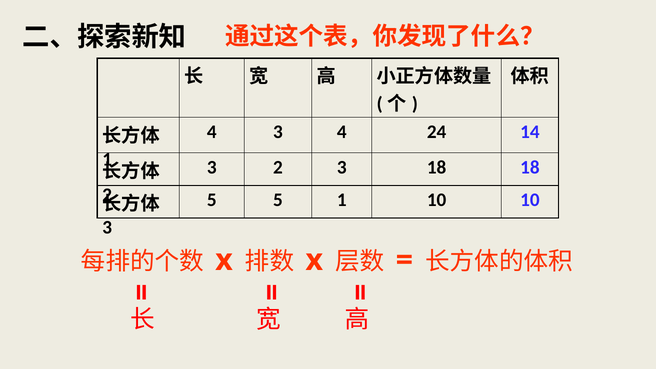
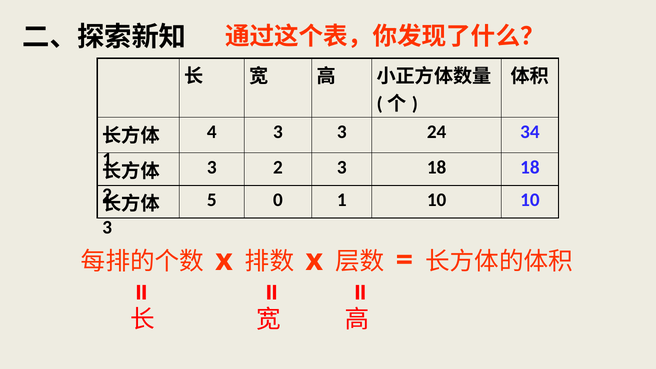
3 4: 4 -> 3
14: 14 -> 34
5 5: 5 -> 0
